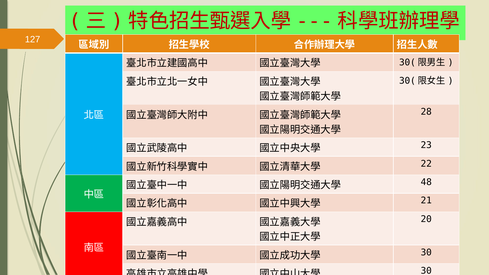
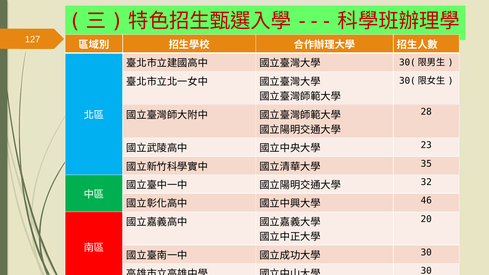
22: 22 -> 35
48: 48 -> 32
21: 21 -> 46
